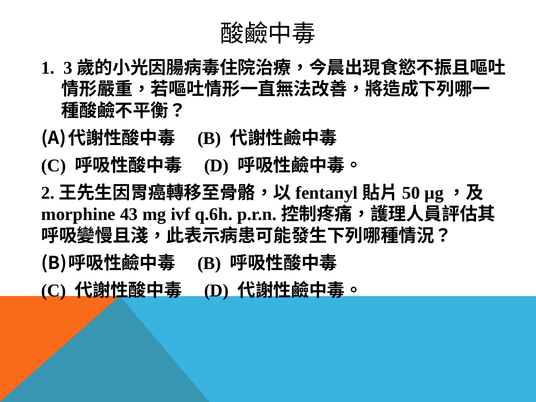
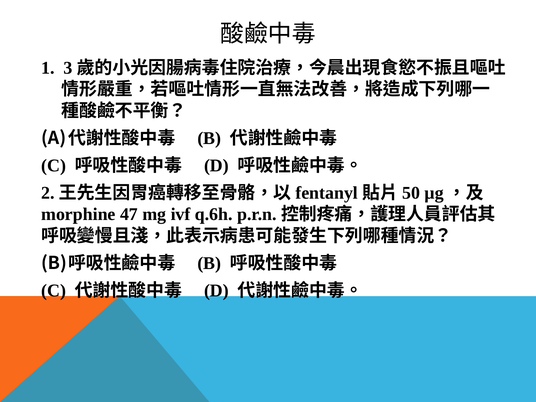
43: 43 -> 47
